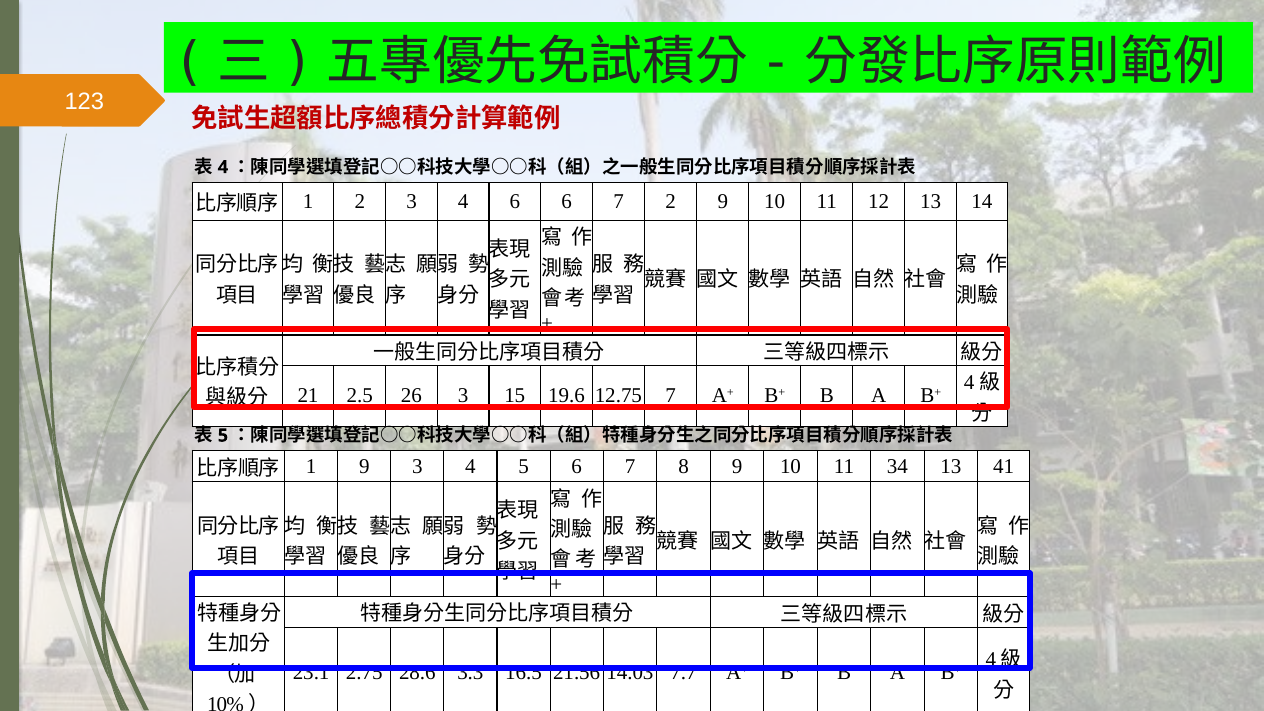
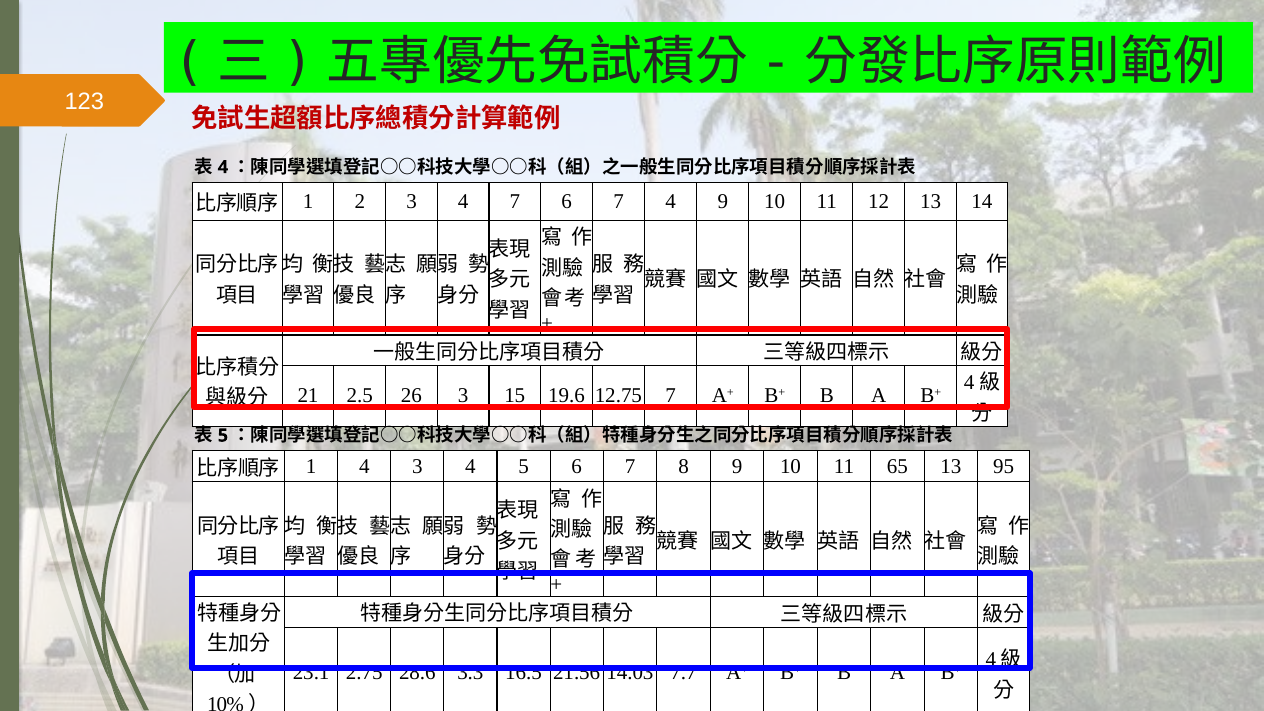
4 6: 6 -> 7
7 2: 2 -> 4
1 9: 9 -> 4
34: 34 -> 65
41: 41 -> 95
